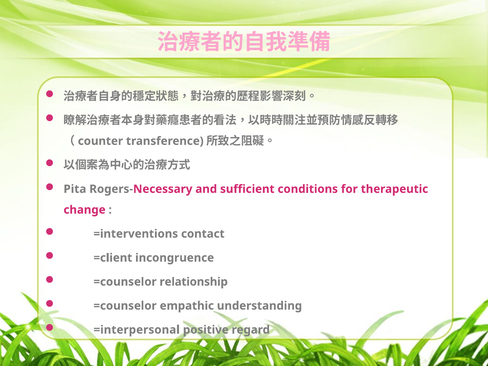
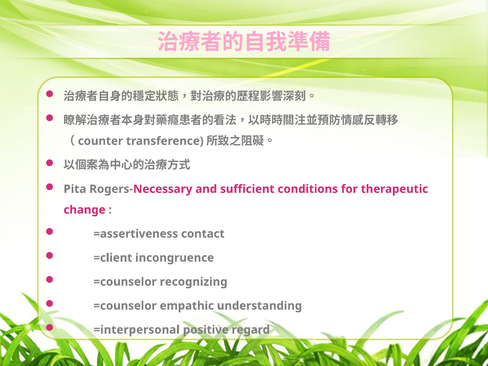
=interventions: =interventions -> =assertiveness
relationship: relationship -> recognizing
